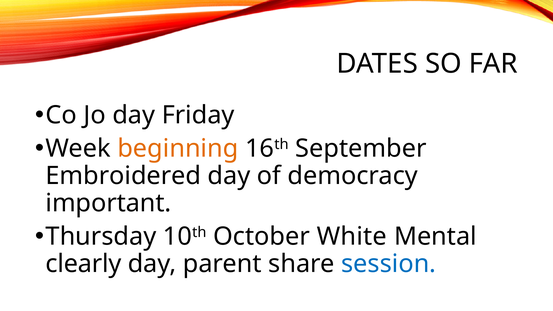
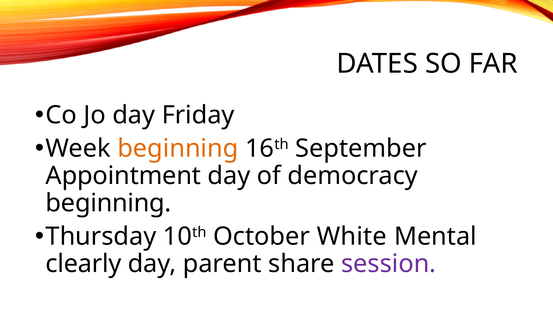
Embroidered: Embroidered -> Appointment
important at (108, 203): important -> beginning
session colour: blue -> purple
